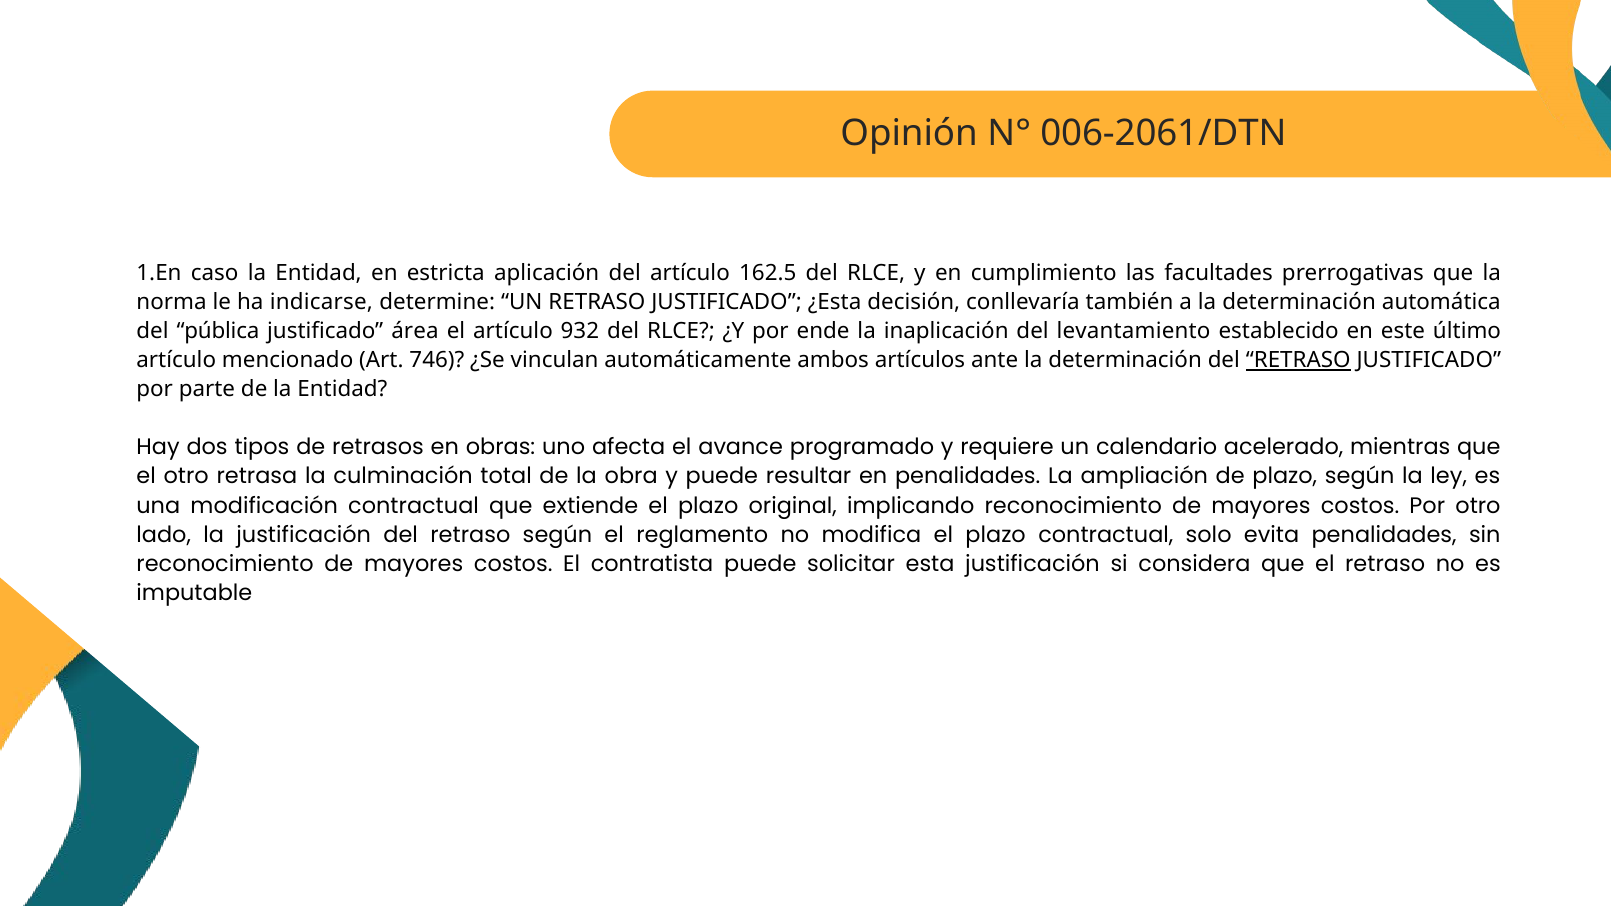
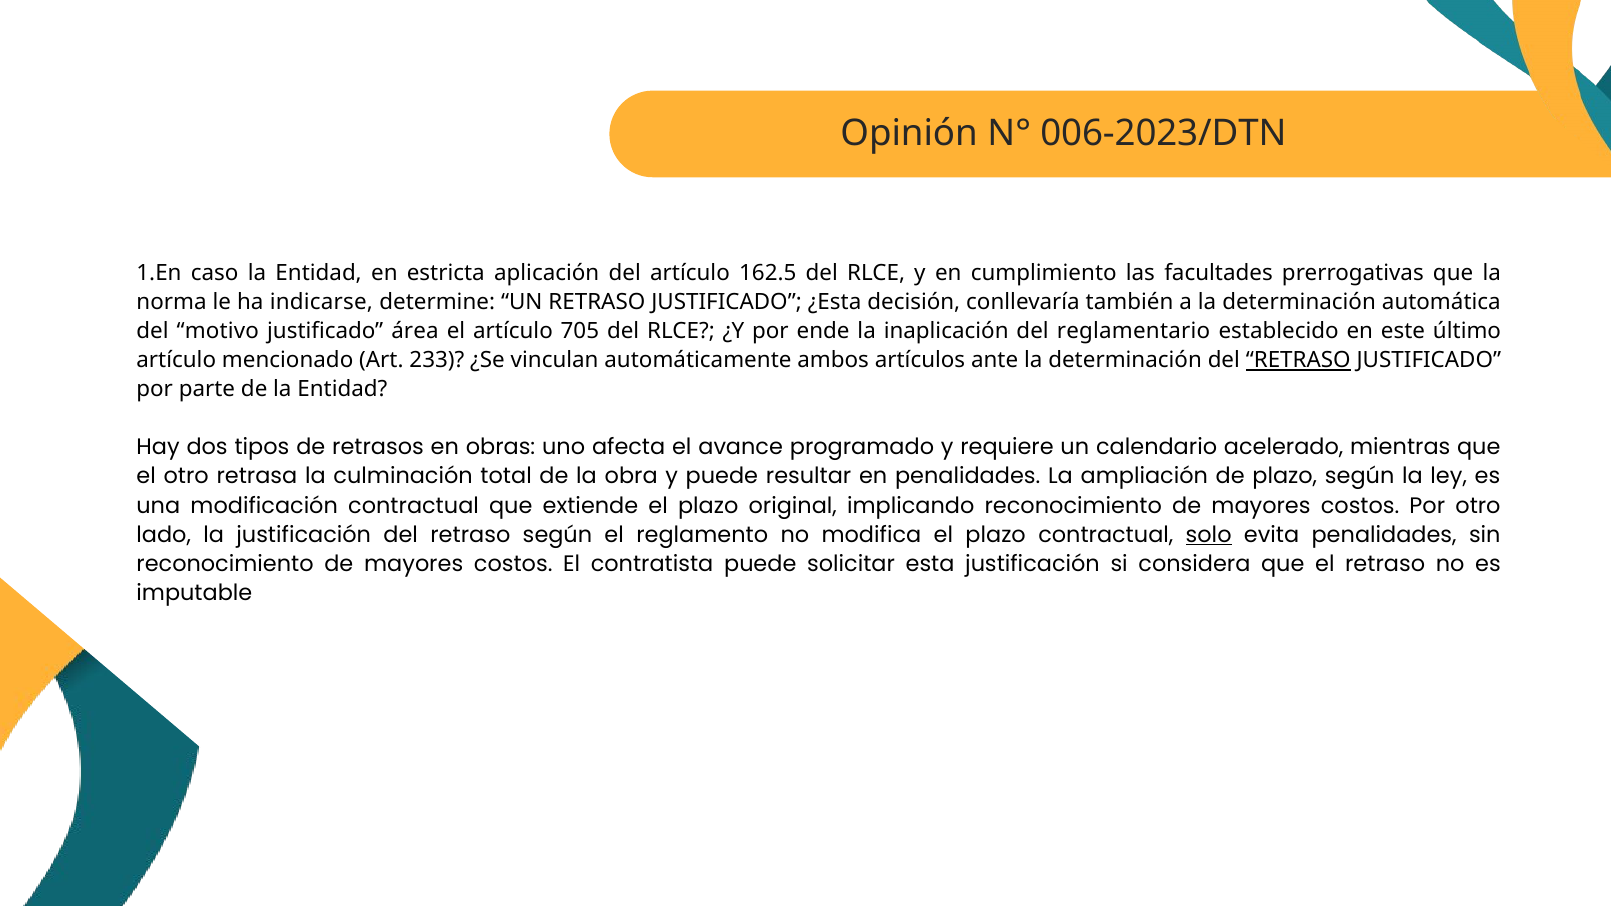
006-2061/DTN: 006-2061/DTN -> 006-2023/DTN
pública: pública -> motivo
932: 932 -> 705
levantamiento: levantamiento -> reglamentario
746: 746 -> 233
solo underline: none -> present
